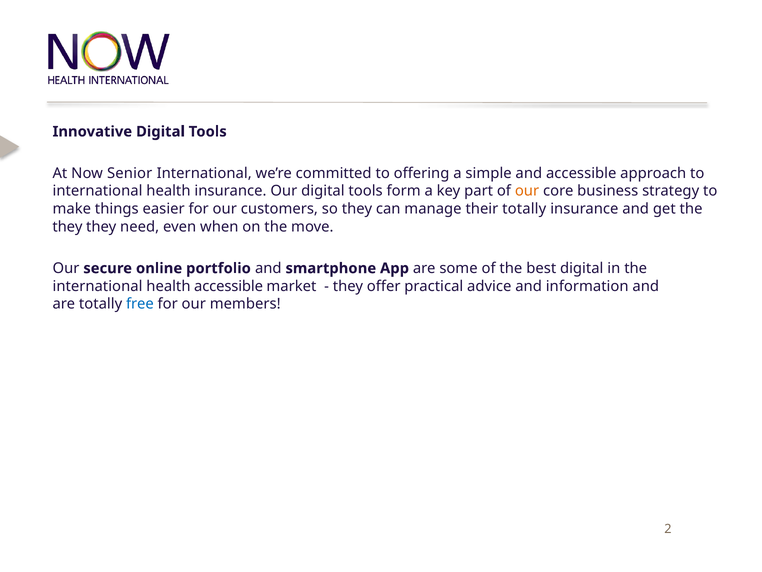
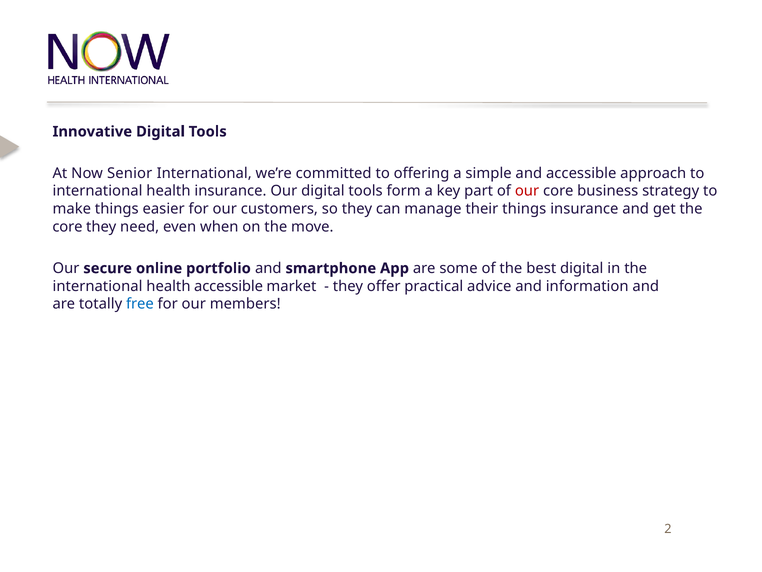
our at (527, 191) colour: orange -> red
their totally: totally -> things
they at (67, 227): they -> core
